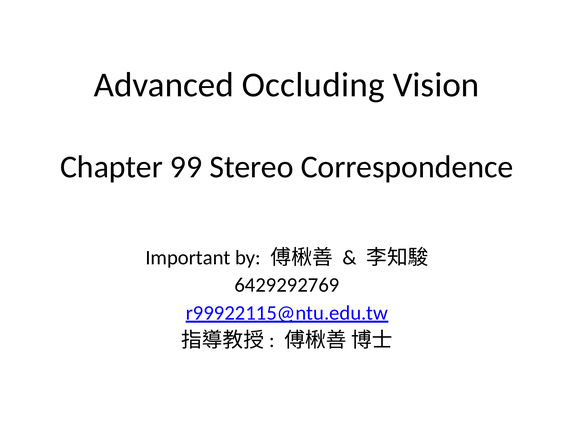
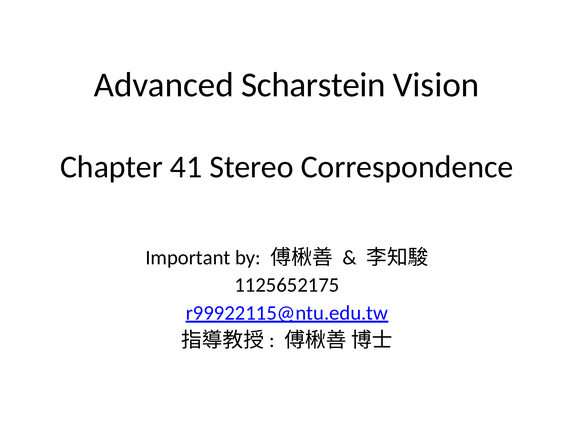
Occluding: Occluding -> Scharstein
99: 99 -> 41
6429292769: 6429292769 -> 1125652175
